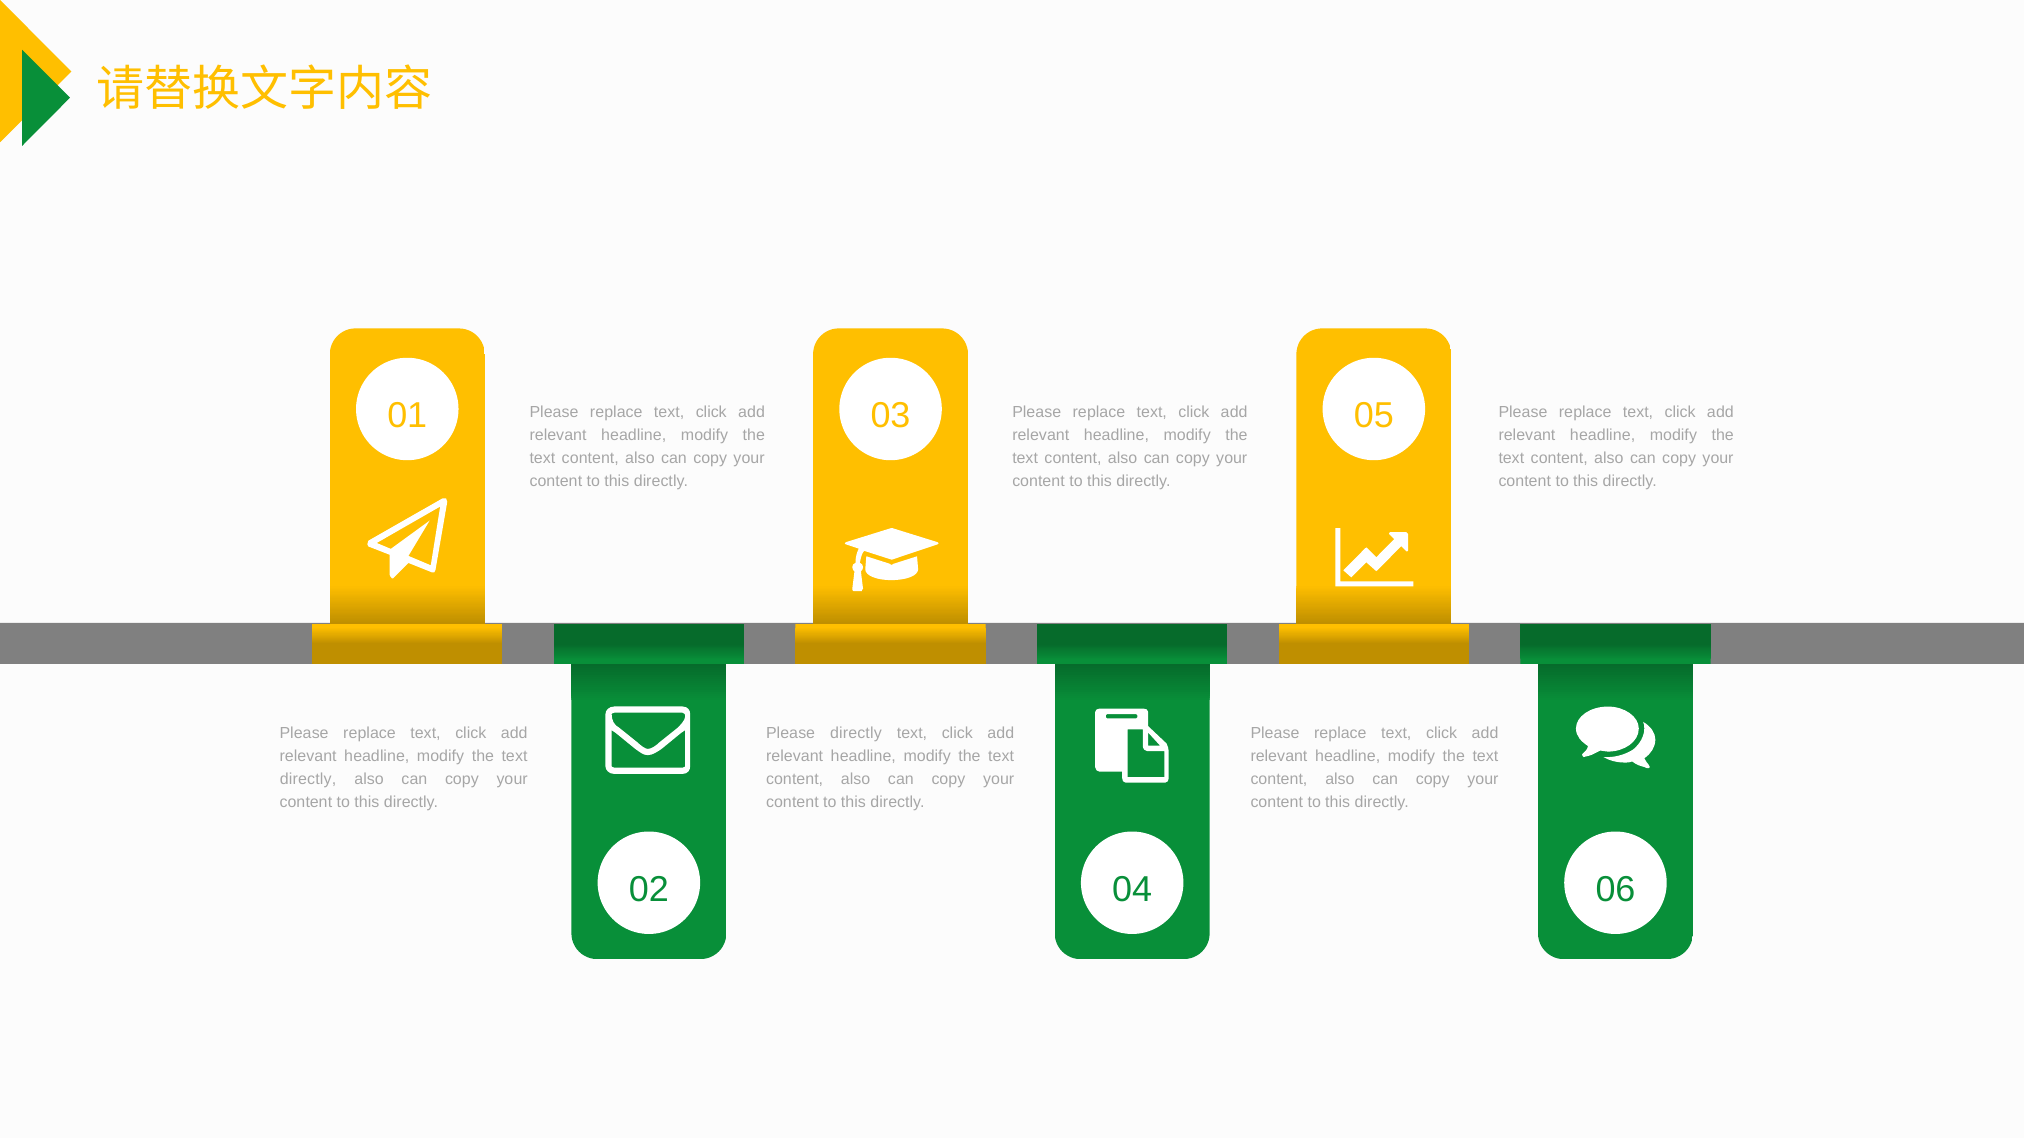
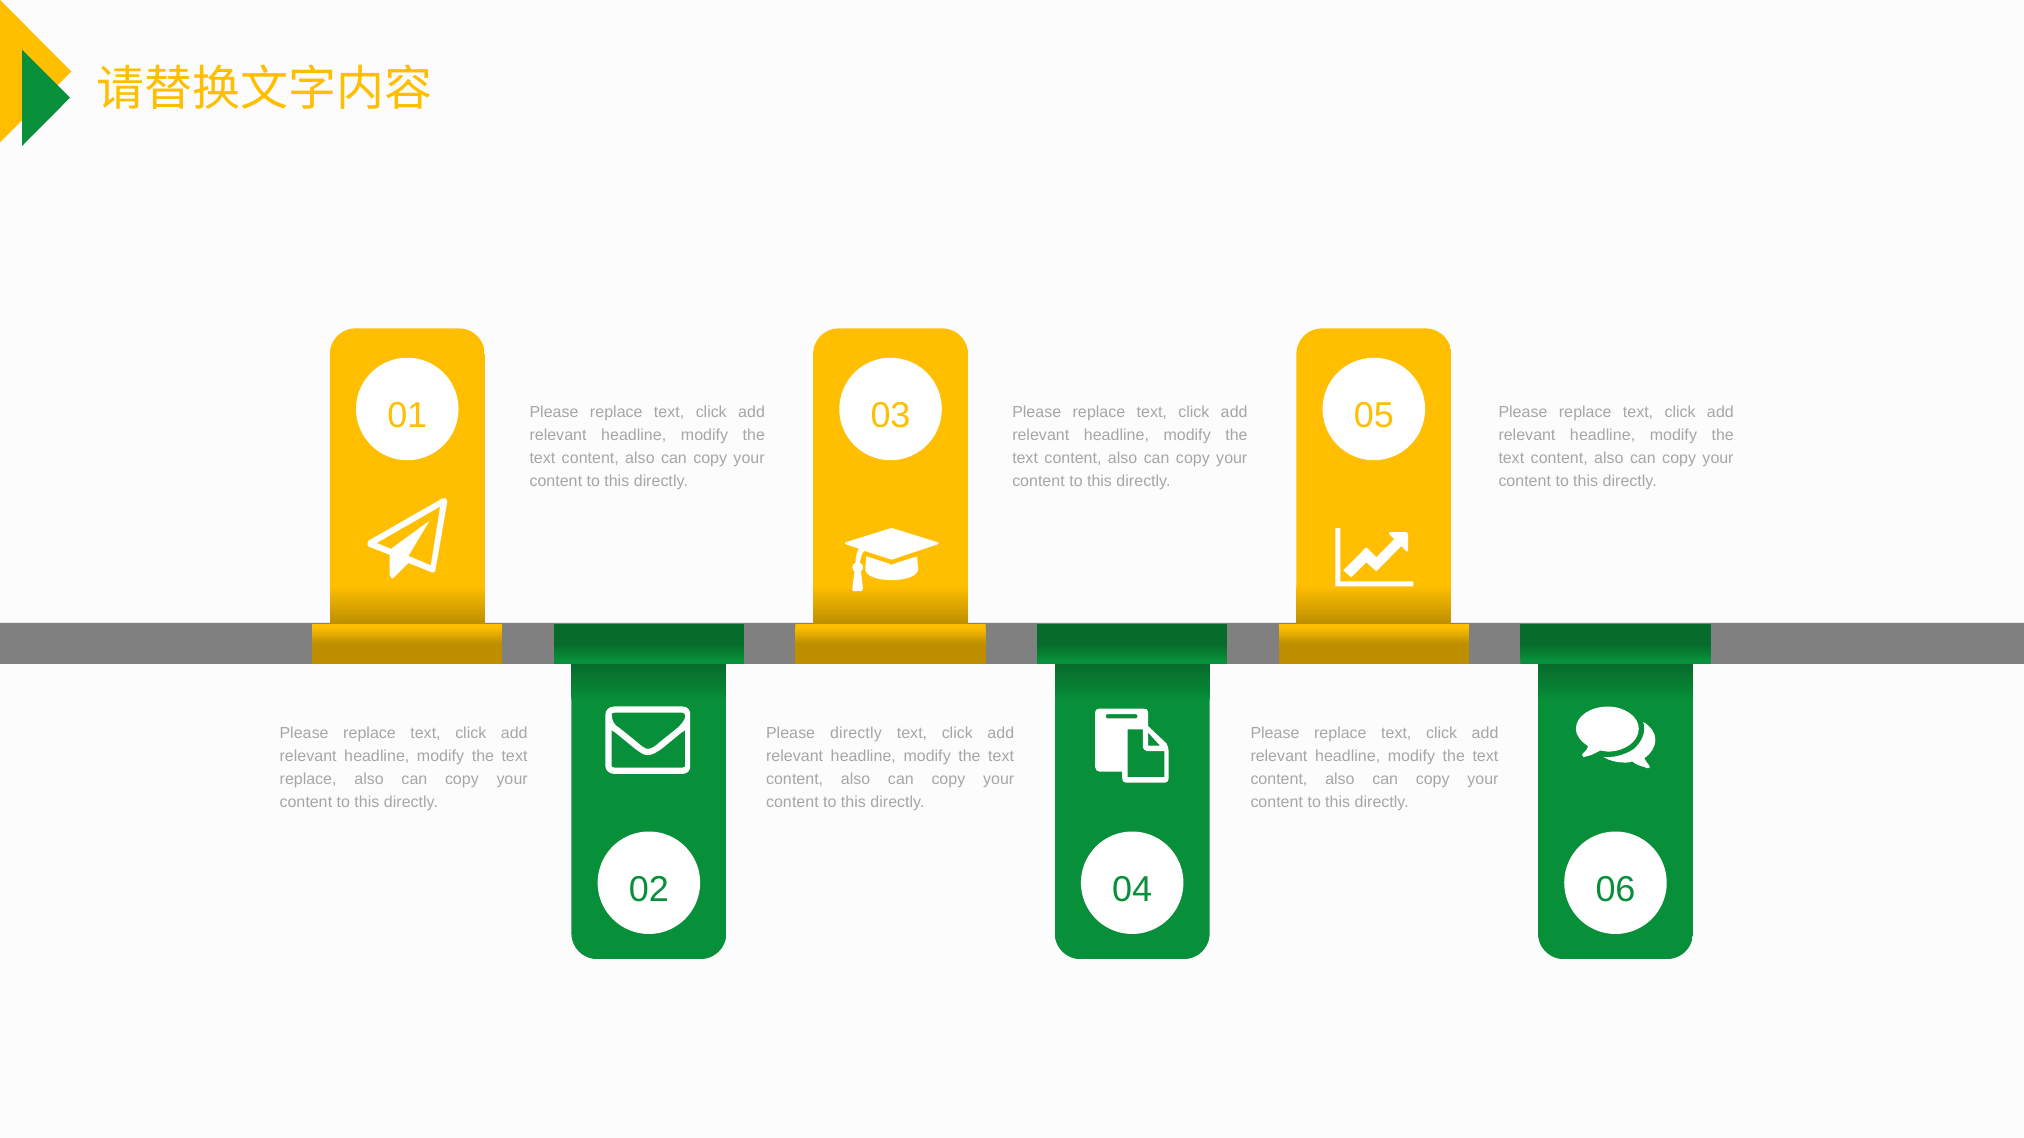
directly at (308, 779): directly -> replace
